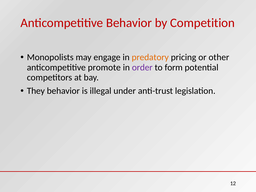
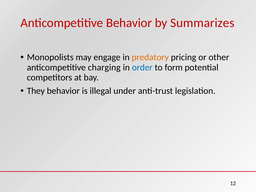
Competition: Competition -> Summarizes
promote: promote -> charging
order colour: purple -> blue
